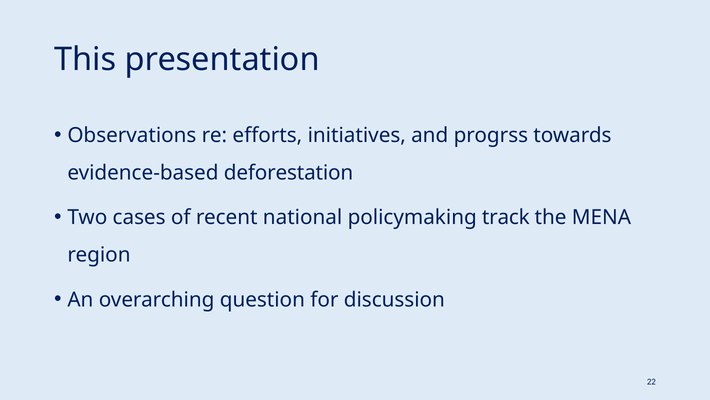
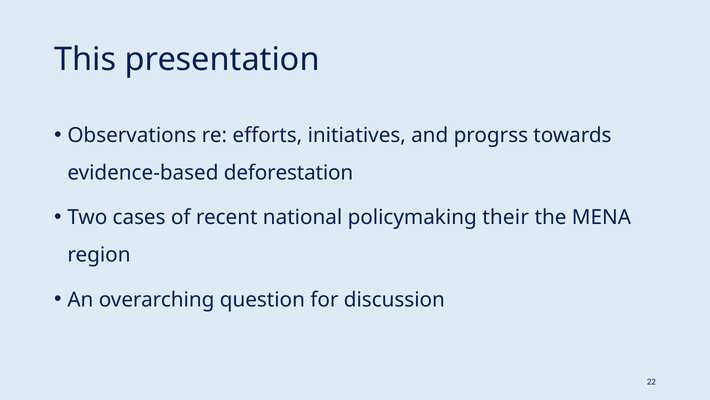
track: track -> their
